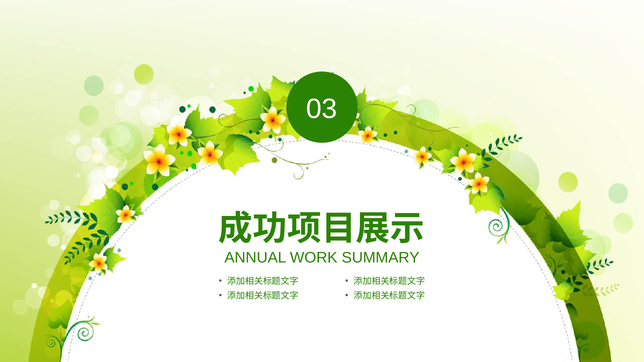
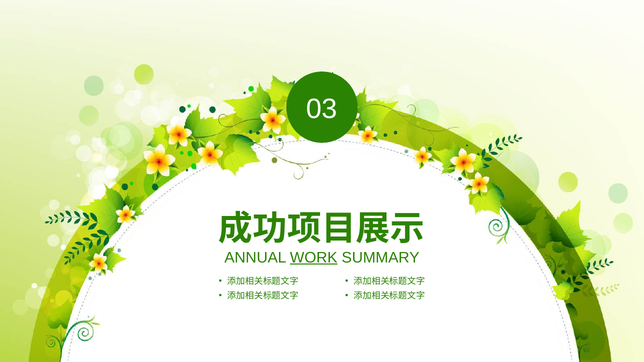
WORK underline: none -> present
